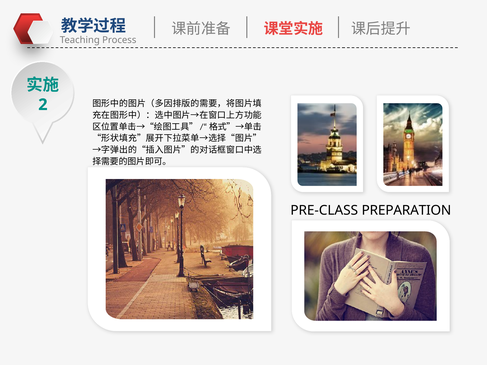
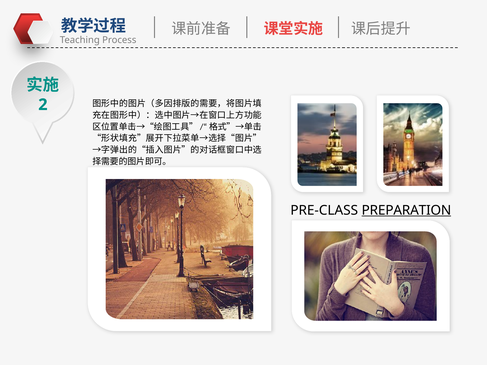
PREPARATION underline: none -> present
